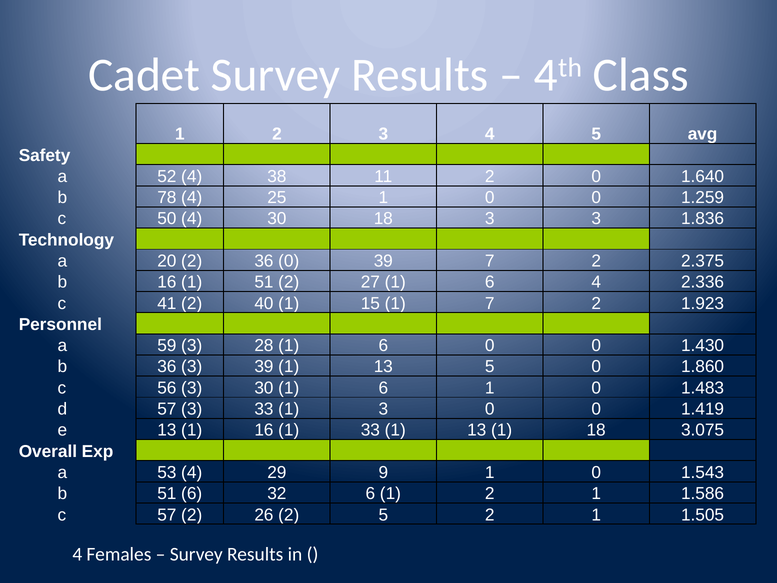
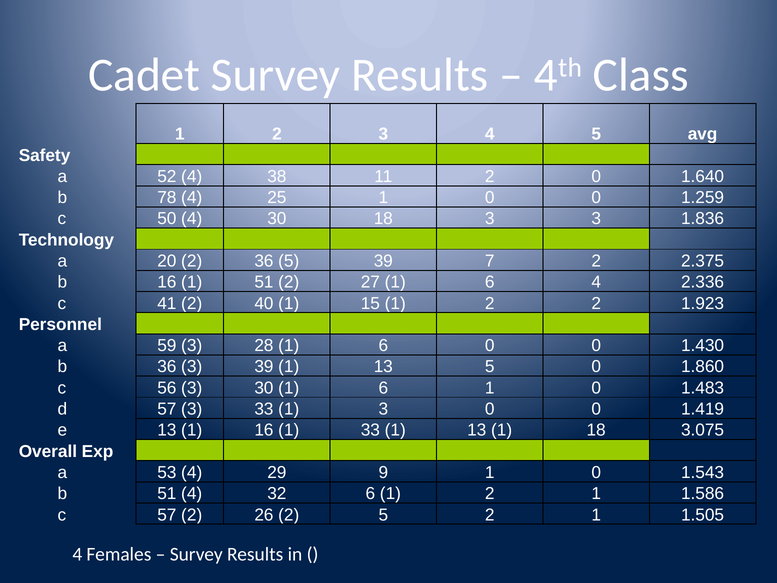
36 0: 0 -> 5
15 1 7: 7 -> 2
51 6: 6 -> 4
